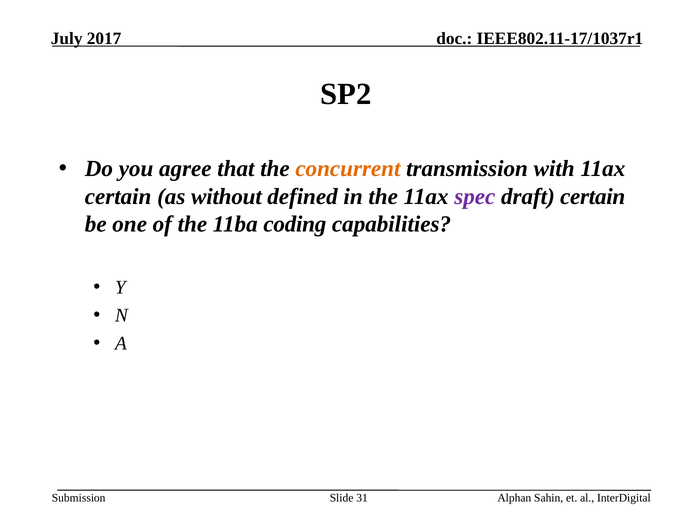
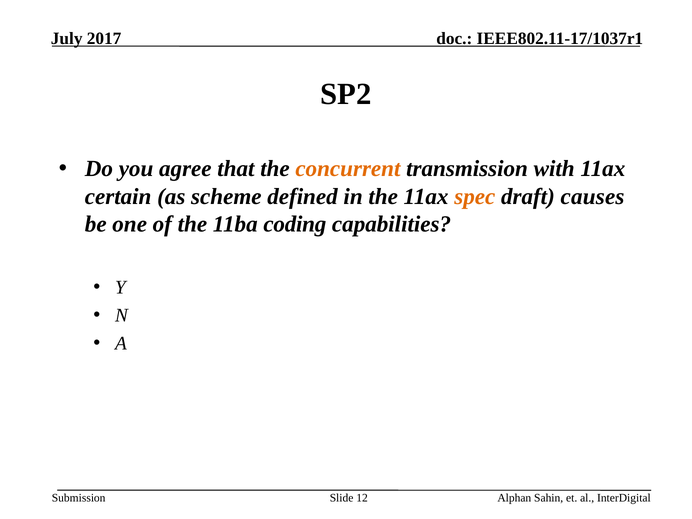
without: without -> scheme
spec colour: purple -> orange
draft certain: certain -> causes
31: 31 -> 12
